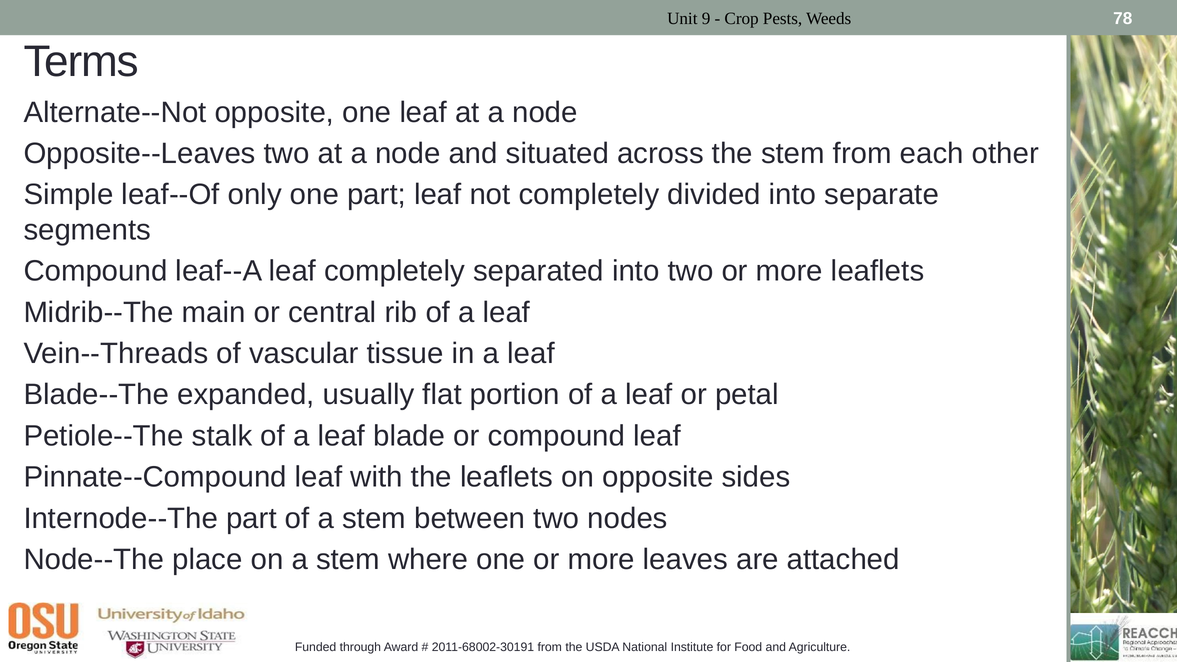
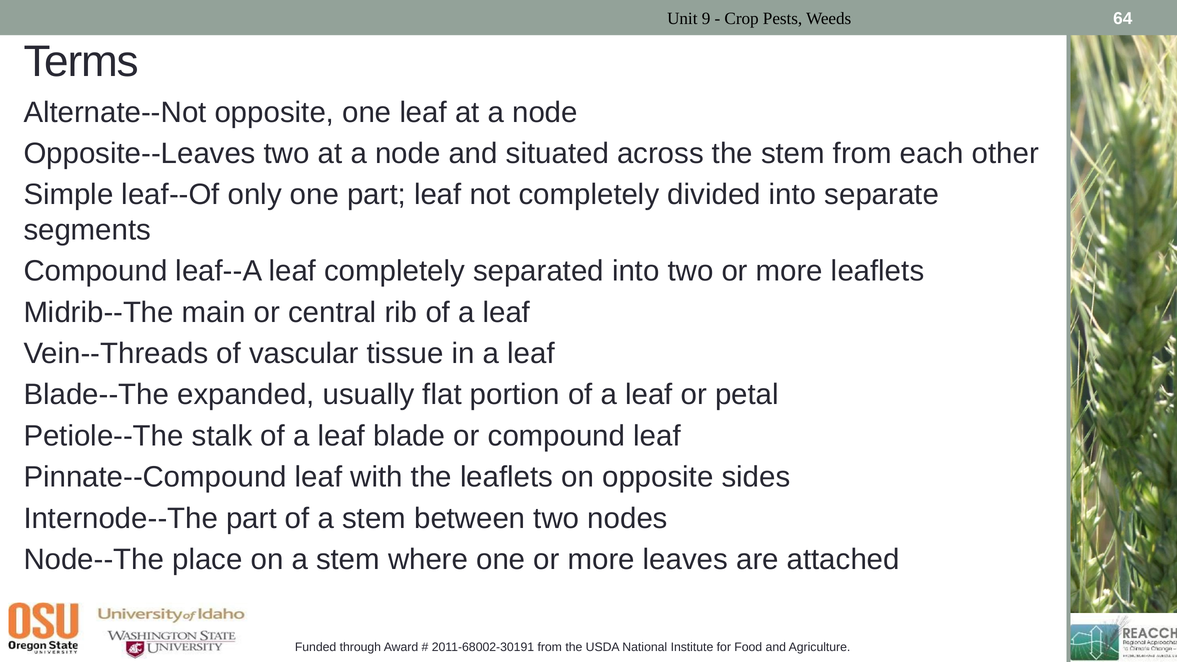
78: 78 -> 64
